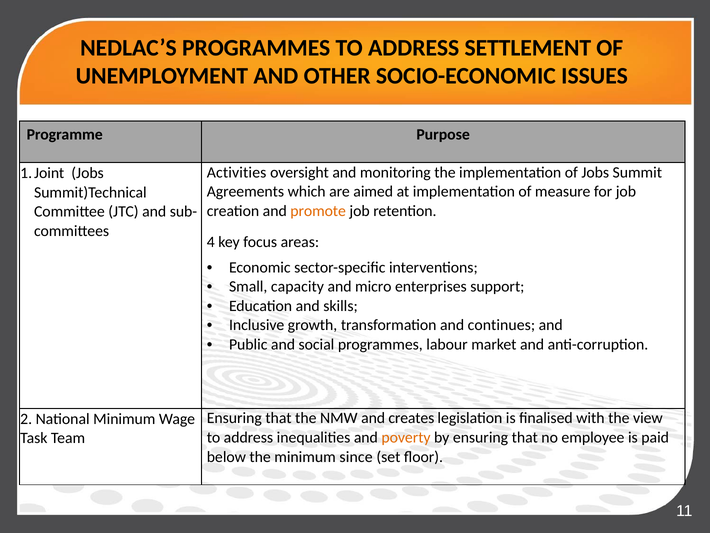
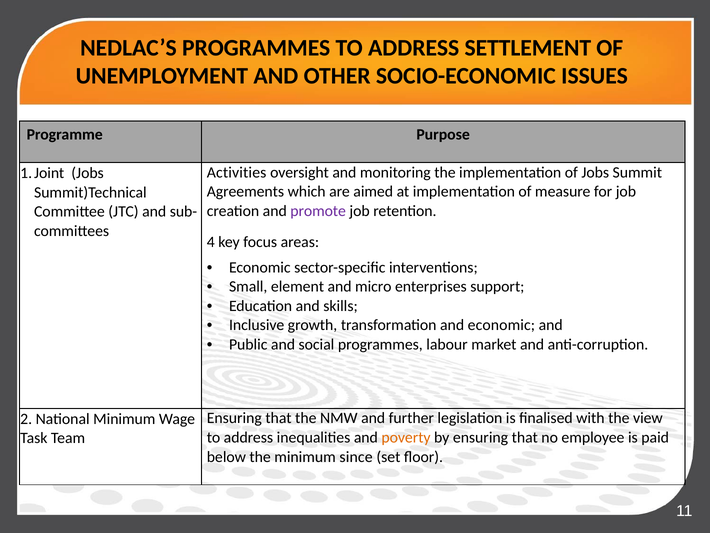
promote colour: orange -> purple
capacity: capacity -> element
and continues: continues -> economic
creates: creates -> further
